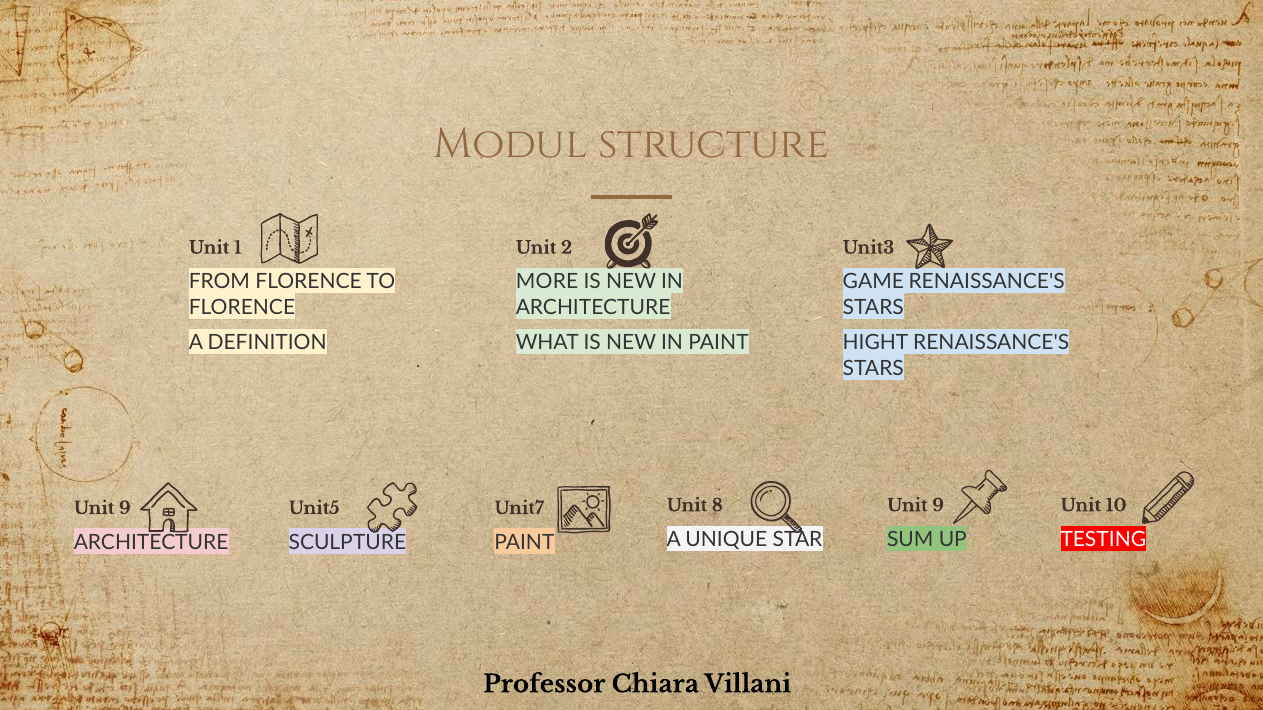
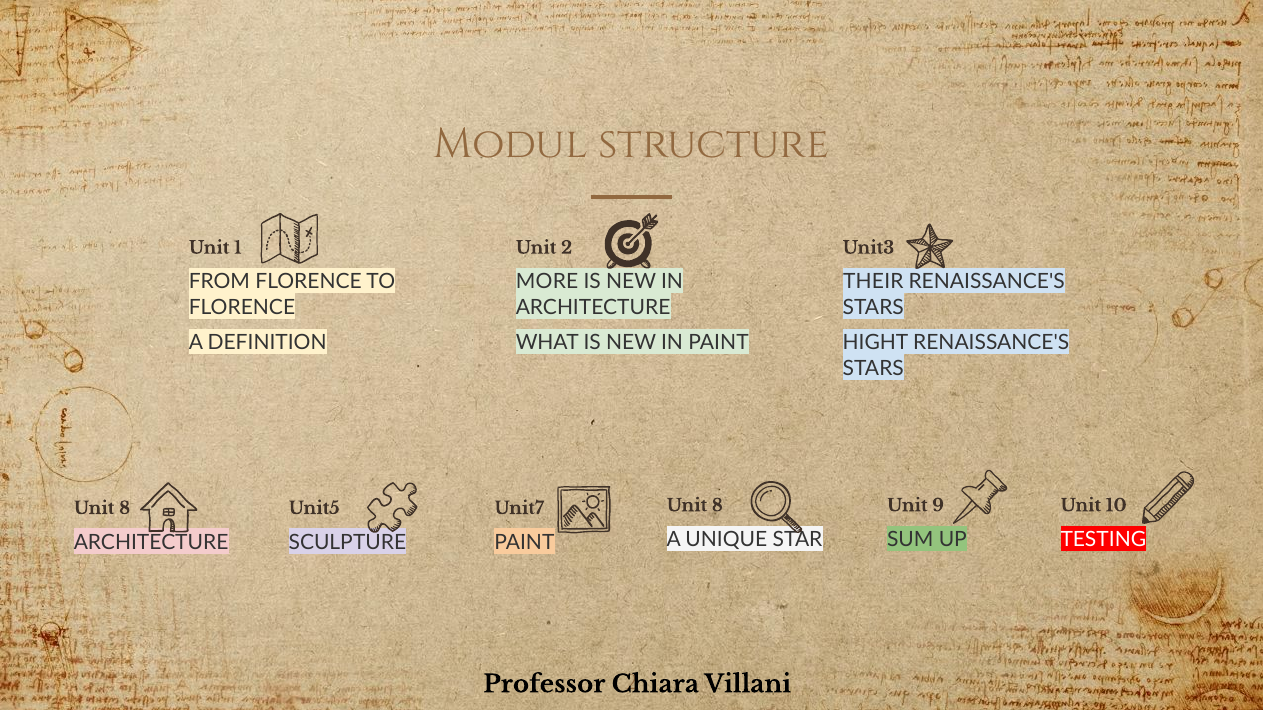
GAME: GAME -> THEIR
9 at (125, 509): 9 -> 8
